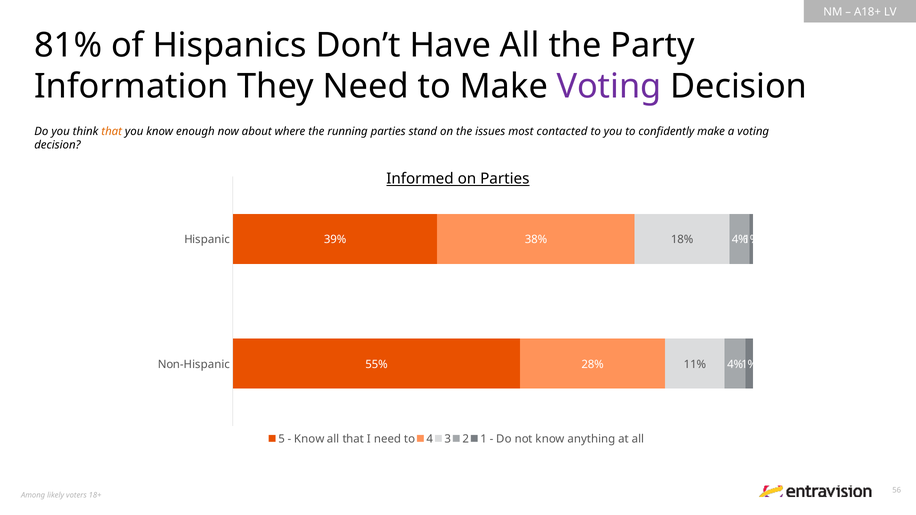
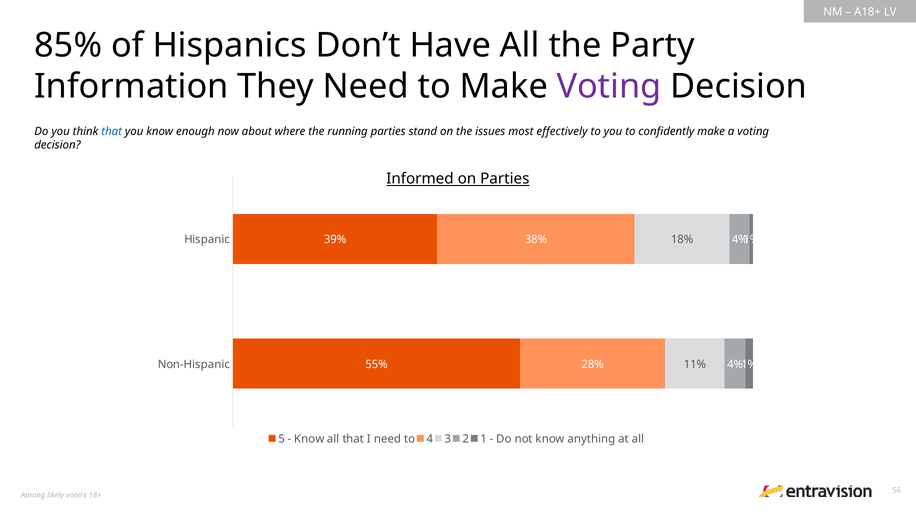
81%: 81% -> 85%
that at (112, 131) colour: orange -> blue
contacted: contacted -> effectively
